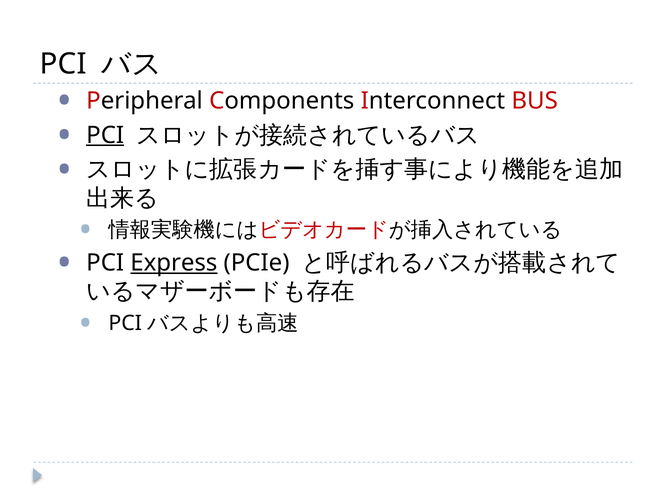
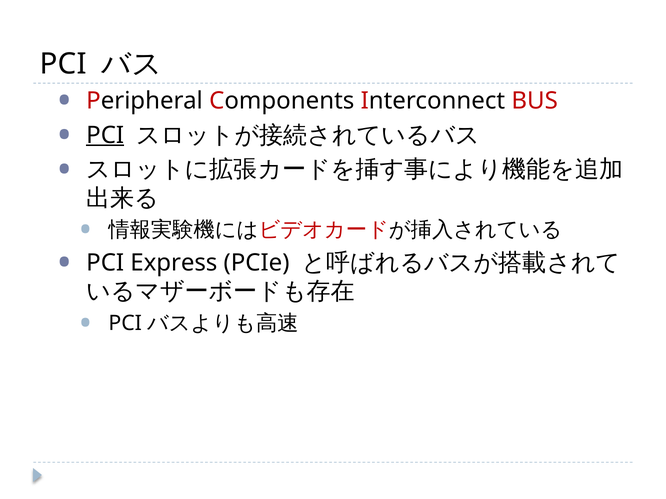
Express underline: present -> none
